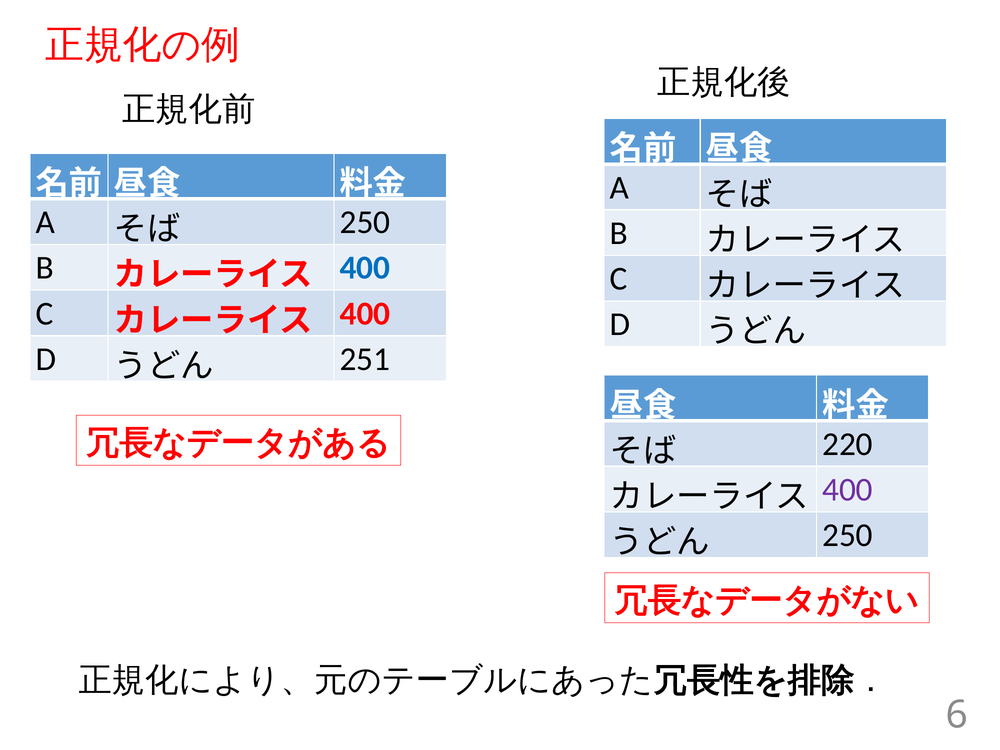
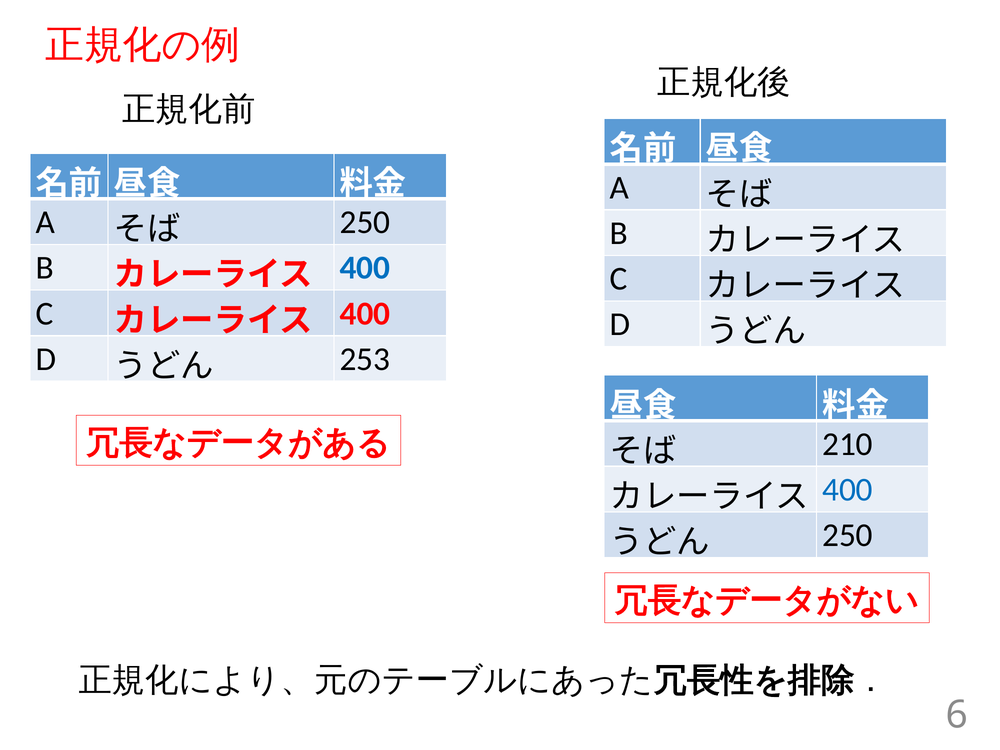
251: 251 -> 253
220: 220 -> 210
400 at (848, 490) colour: purple -> blue
